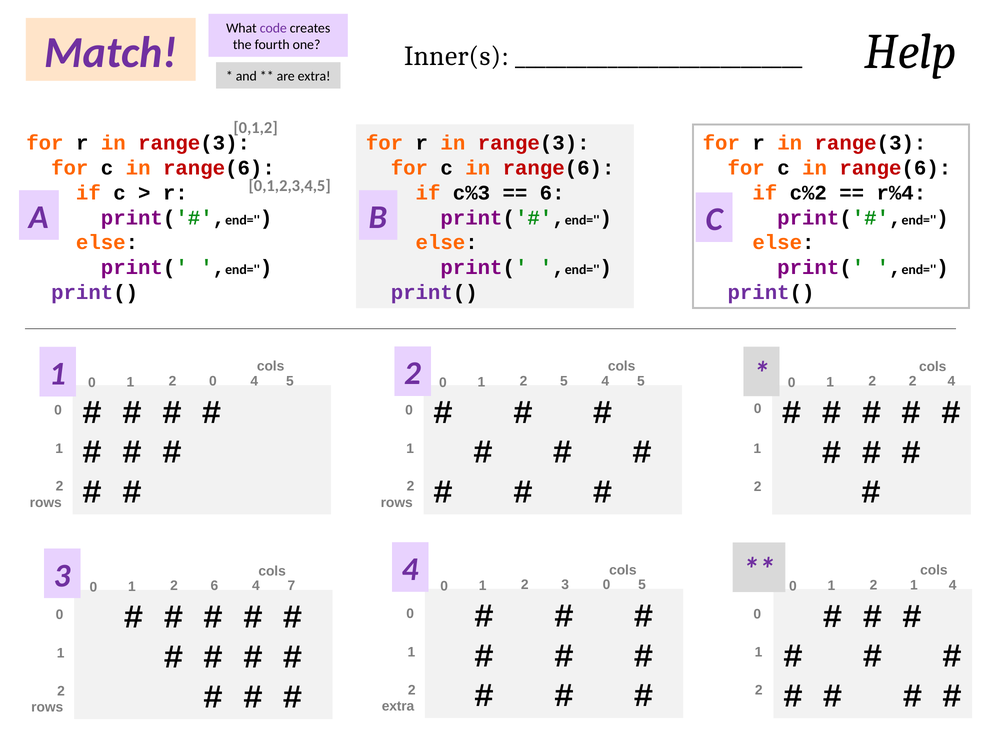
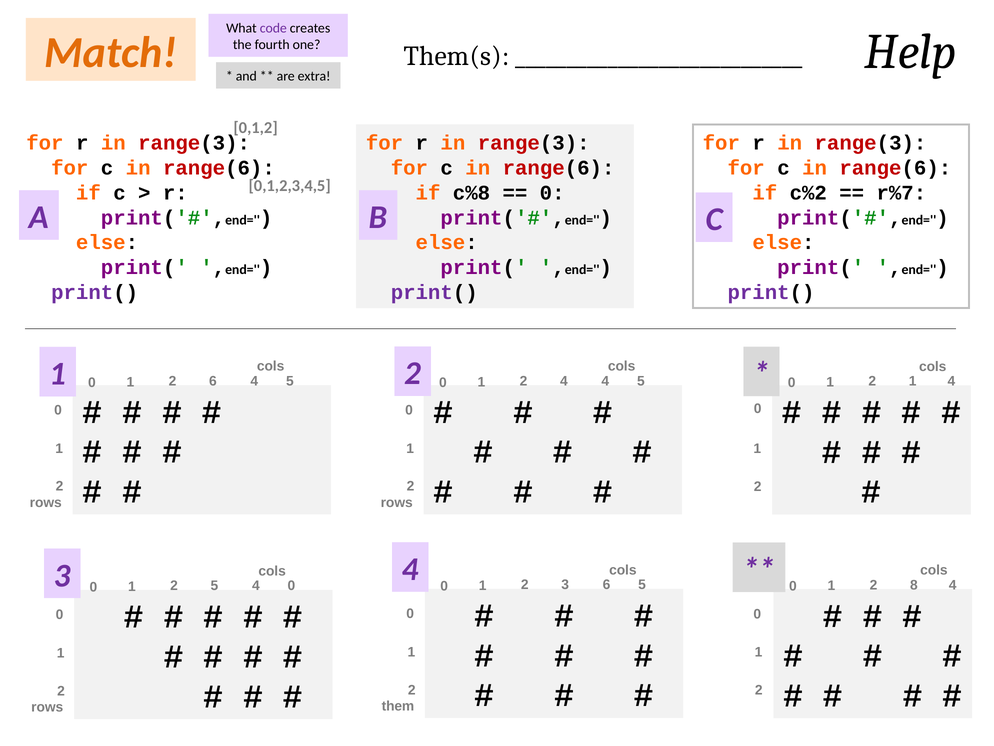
Match colour: purple -> orange
Inner(s: Inner(s -> Them(s
c%3: c%3 -> c%8
6 at (552, 193): 6 -> 0
r%4: r%4 -> r%7
2 0: 0 -> 6
2 5: 5 -> 4
2 at (913, 381): 2 -> 1
3 0: 0 -> 6
1 at (914, 585): 1 -> 8
2 6: 6 -> 5
7 at (291, 586): 7 -> 0
extra at (398, 706): extra -> them
